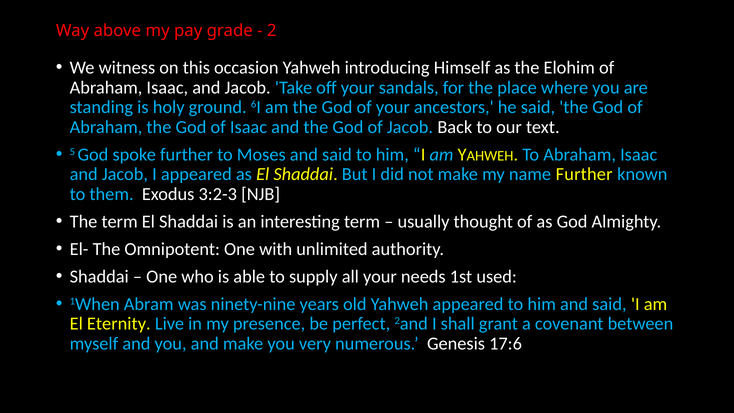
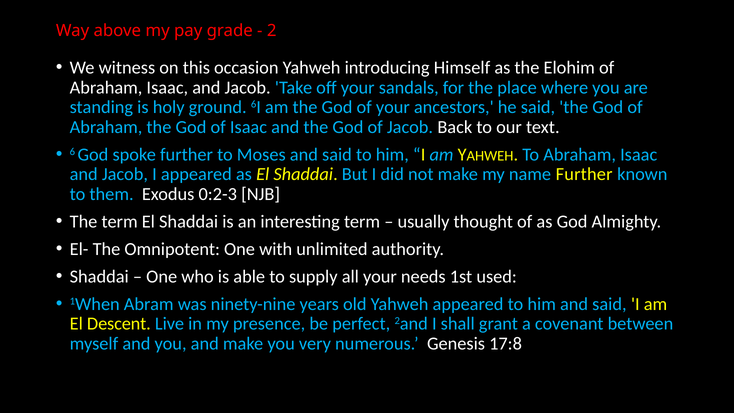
5: 5 -> 6
3:2-3: 3:2-3 -> 0:2-3
Eternity: Eternity -> Descent
17:6: 17:6 -> 17:8
